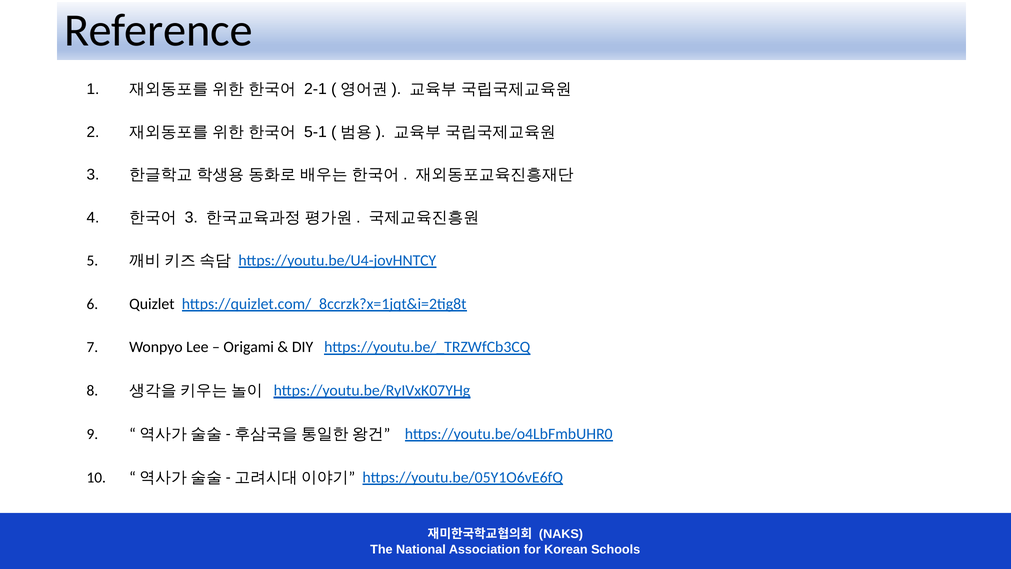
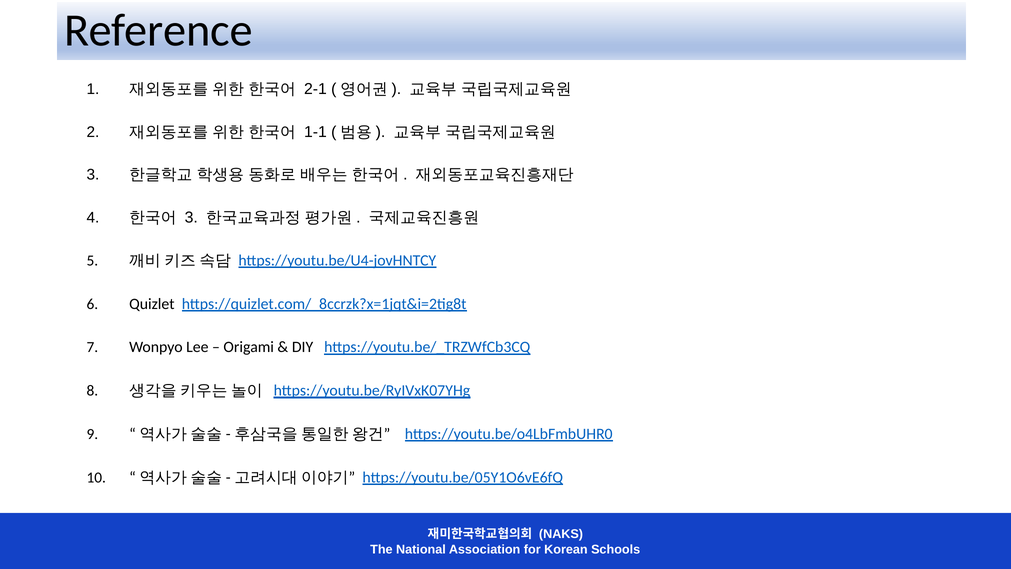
5-1: 5-1 -> 1-1
